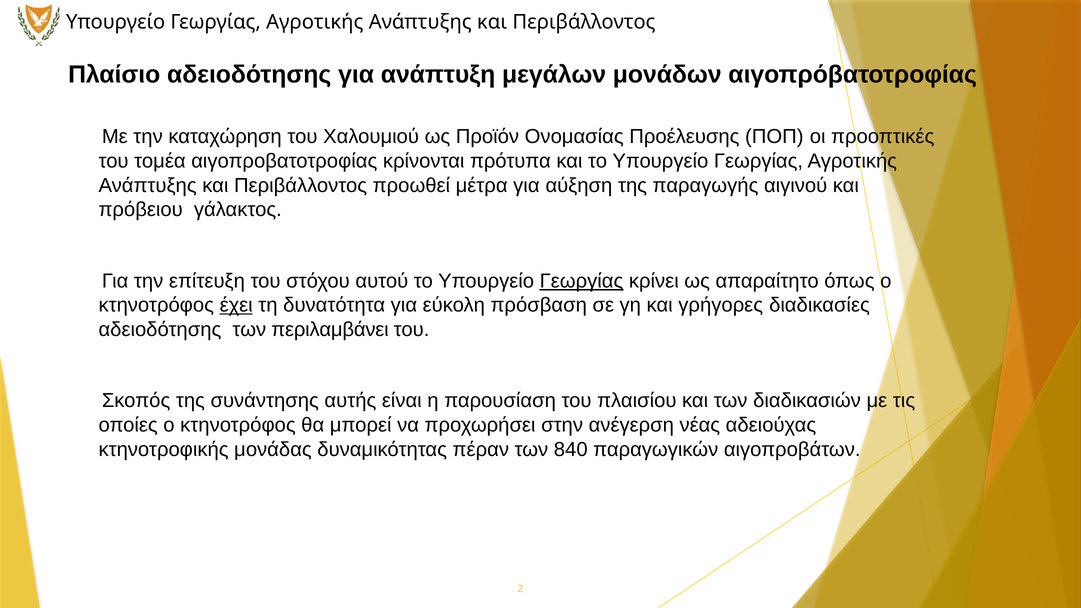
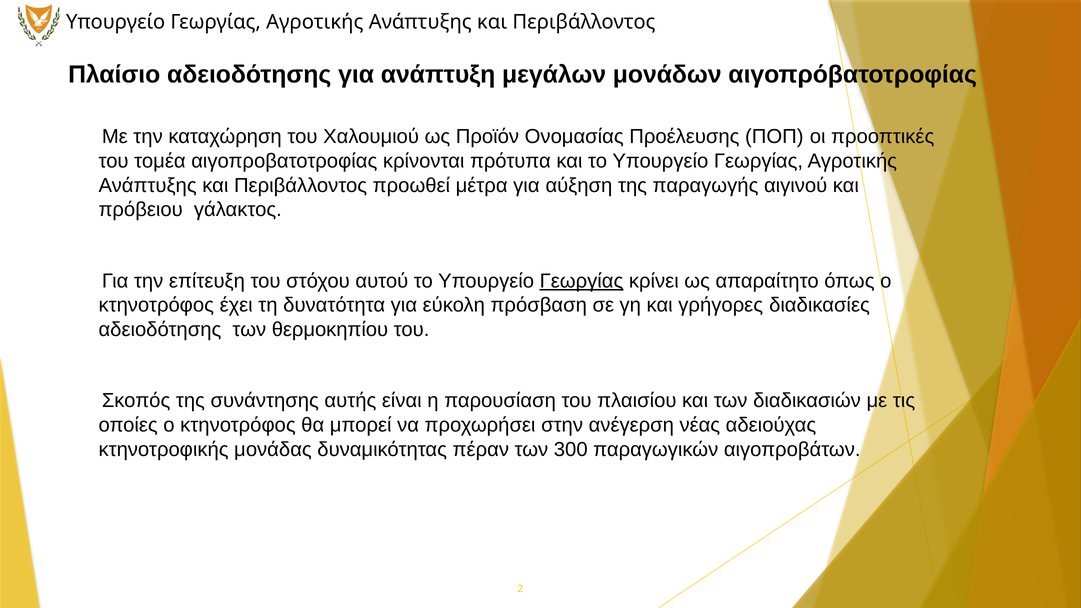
έχει underline: present -> none
περιλαμβάνει: περιλαμβάνει -> θερμοκηπίου
840: 840 -> 300
